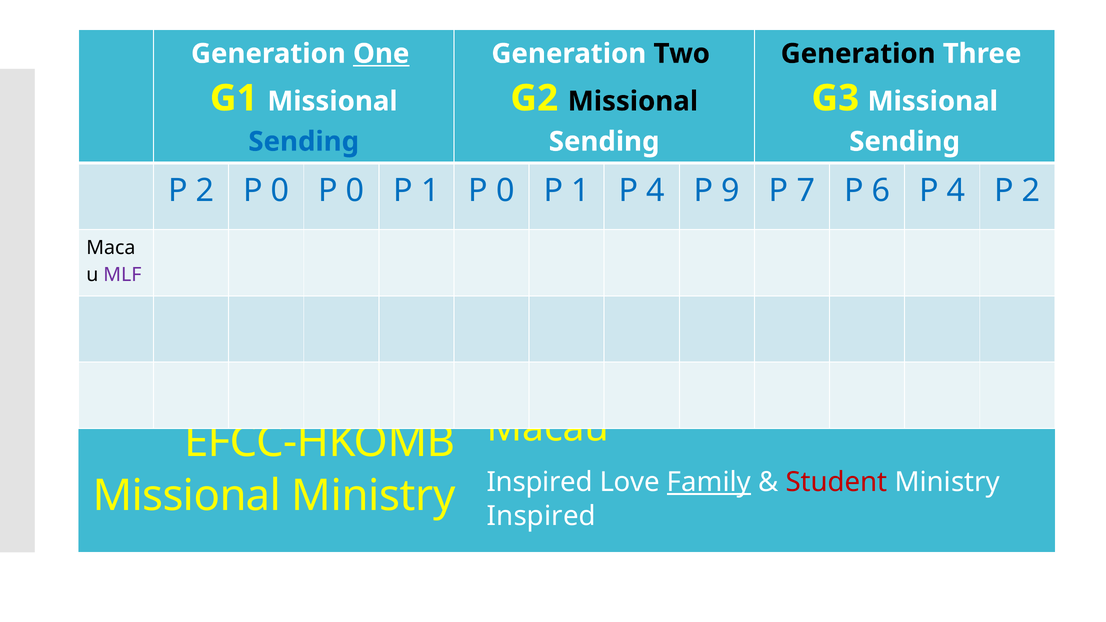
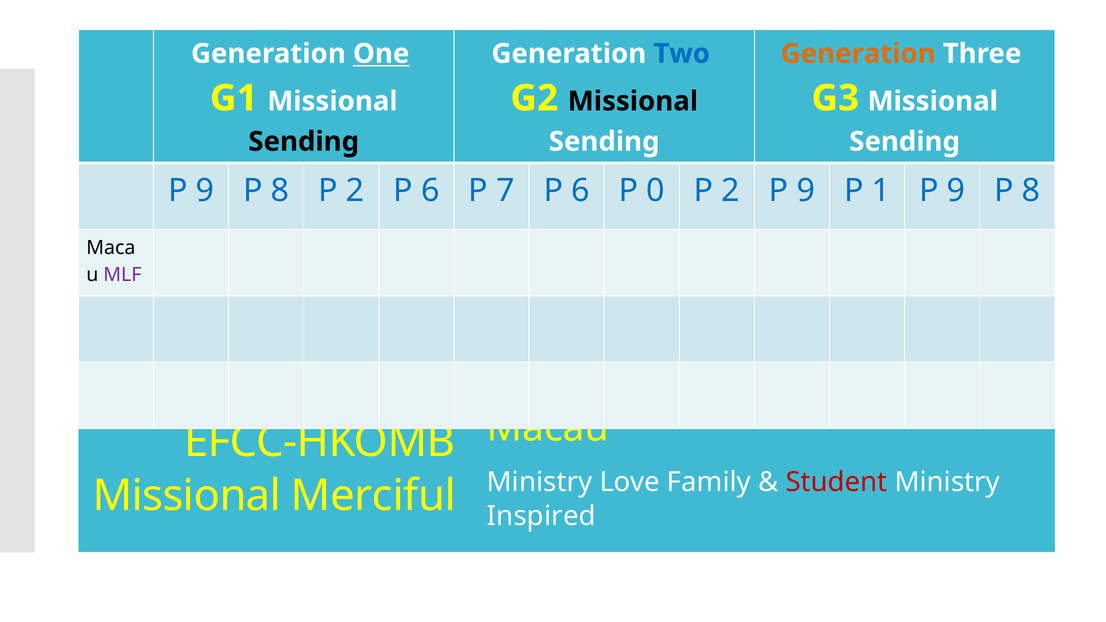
Two colour: black -> blue
Generation at (858, 54) colour: black -> orange
Sending at (304, 142) colour: blue -> black
2 at (205, 191): 2 -> 9
0 at (280, 191): 0 -> 8
0 at (355, 191): 0 -> 2
1 at (430, 191): 1 -> 6
0 at (505, 191): 0 -> 7
1 at (580, 191): 1 -> 6
4 at (656, 191): 4 -> 0
9 at (731, 191): 9 -> 2
7 at (806, 191): 7 -> 9
6: 6 -> 1
4 at (956, 191): 4 -> 9
2 at (1031, 191): 2 -> 8
Inspired at (540, 482): Inspired -> Ministry
Family underline: present -> none
Missional Ministry: Ministry -> Merciful
